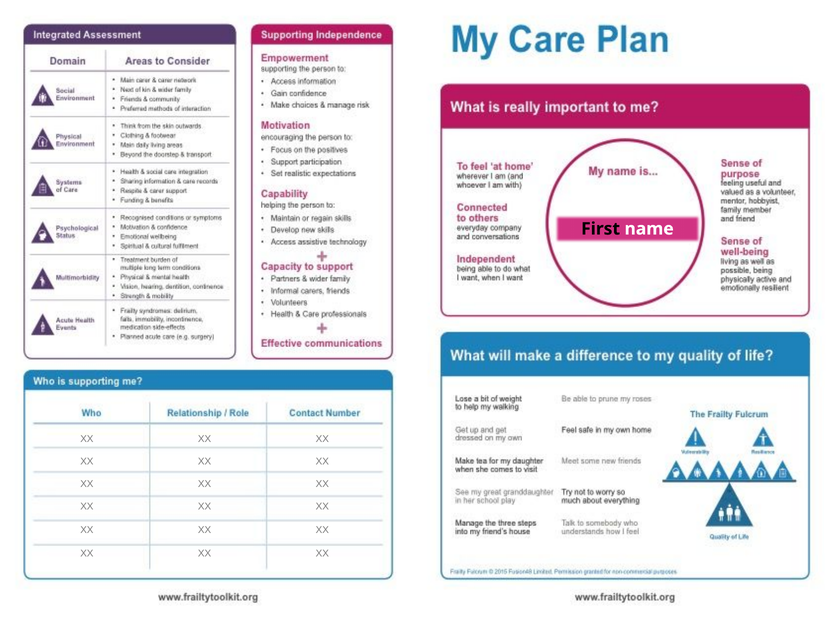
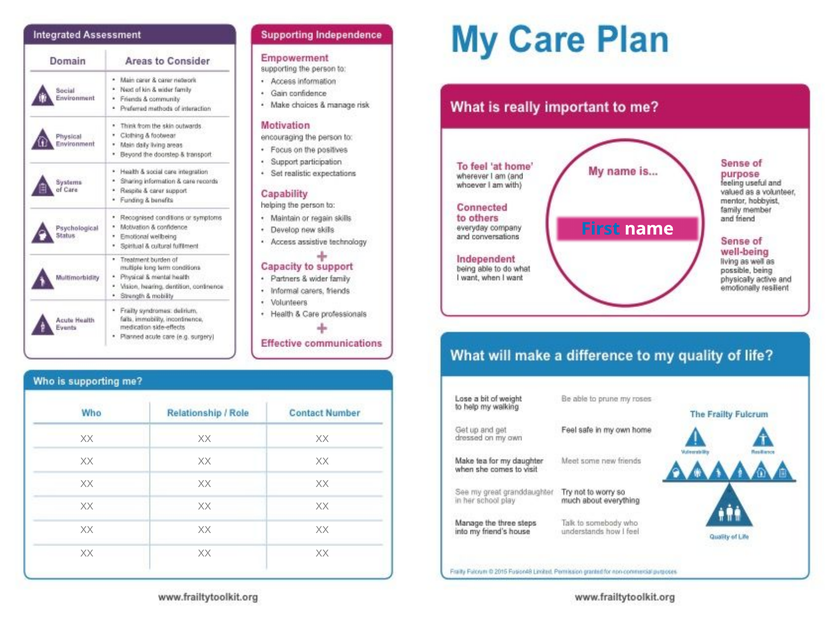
First colour: black -> blue
